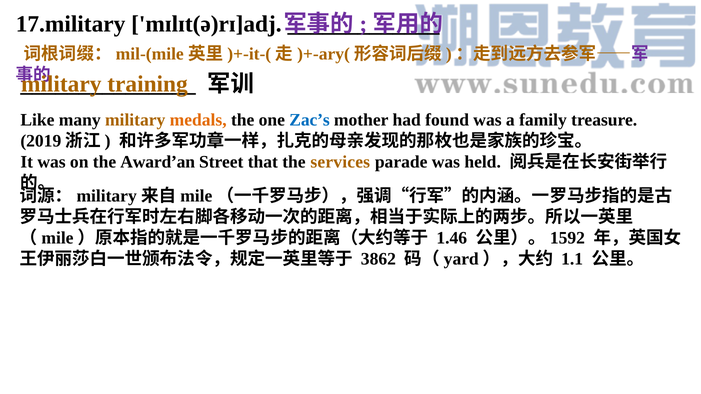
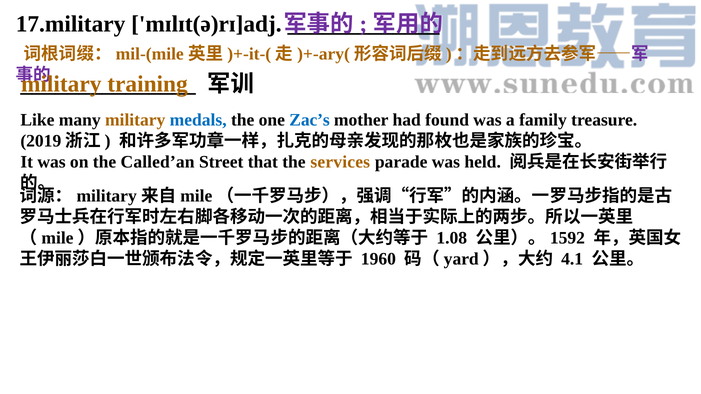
medals colour: orange -> blue
Award’an: Award’an -> Called’an
1.46: 1.46 -> 1.08
3862: 3862 -> 1960
1.1: 1.1 -> 4.1
